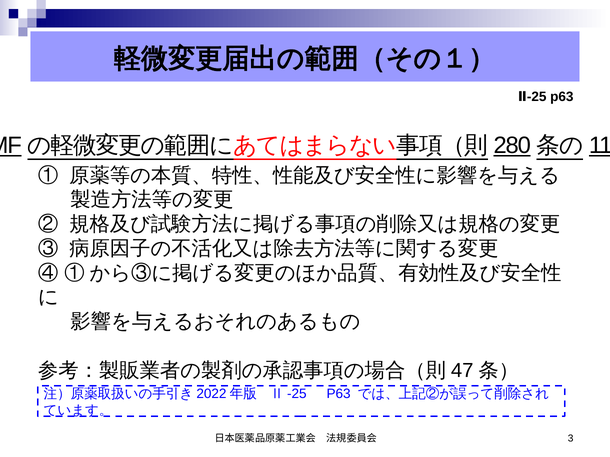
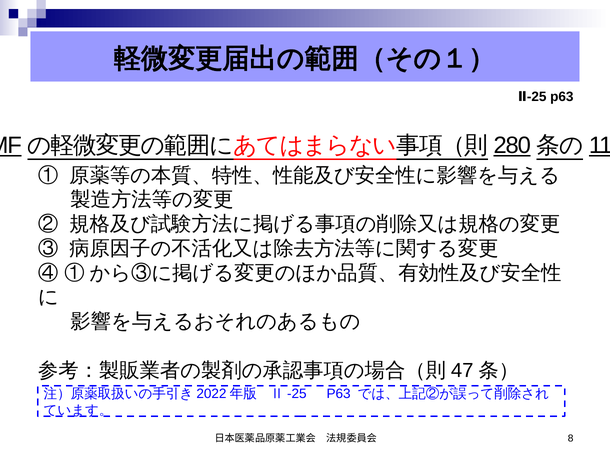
3: 3 -> 8
